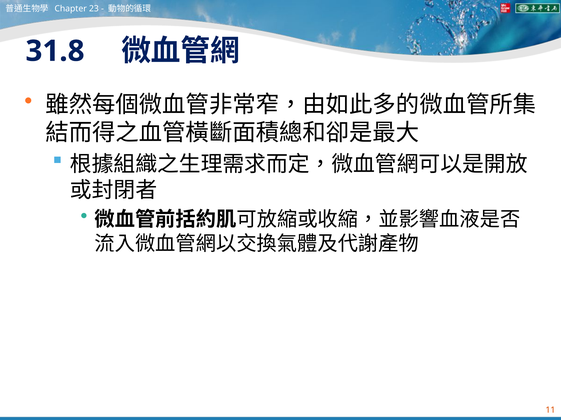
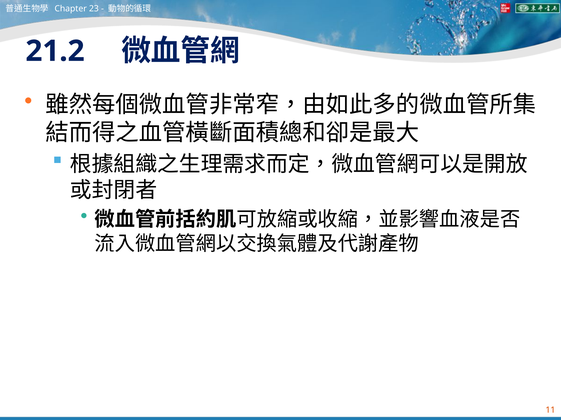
31.8: 31.8 -> 21.2
